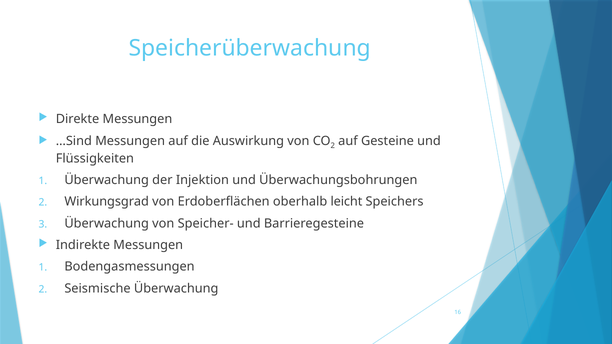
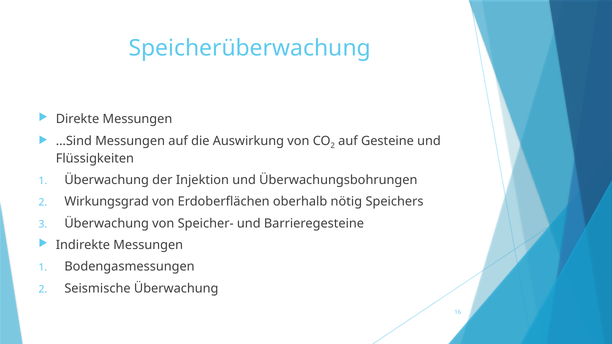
leicht: leicht -> nötig
